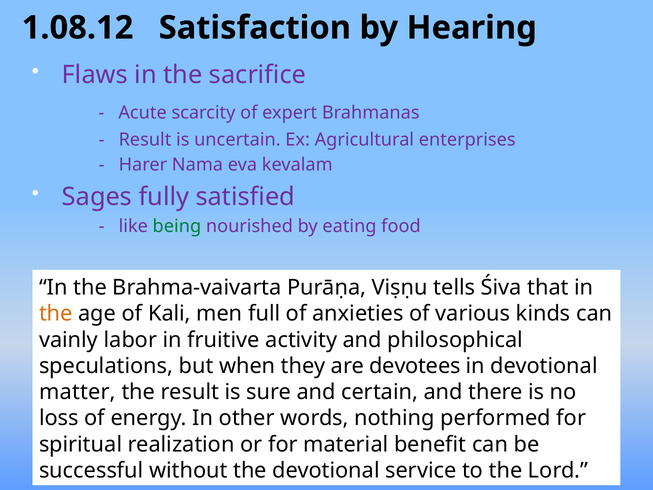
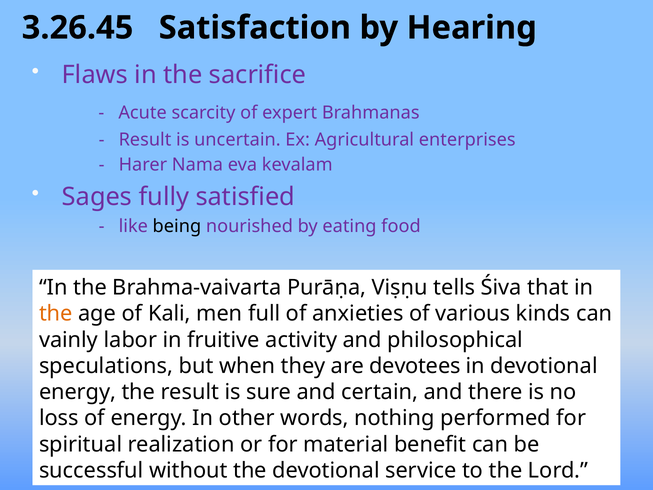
1.08.12: 1.08.12 -> 3.26.45
being colour: green -> black
matter at (77, 392): matter -> energy
